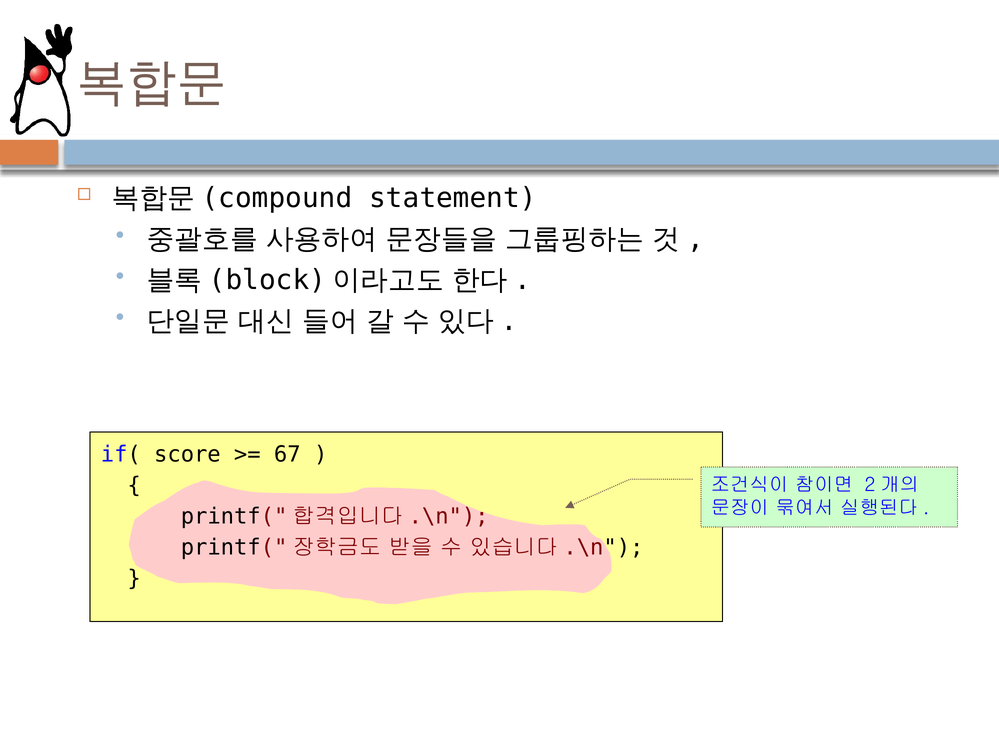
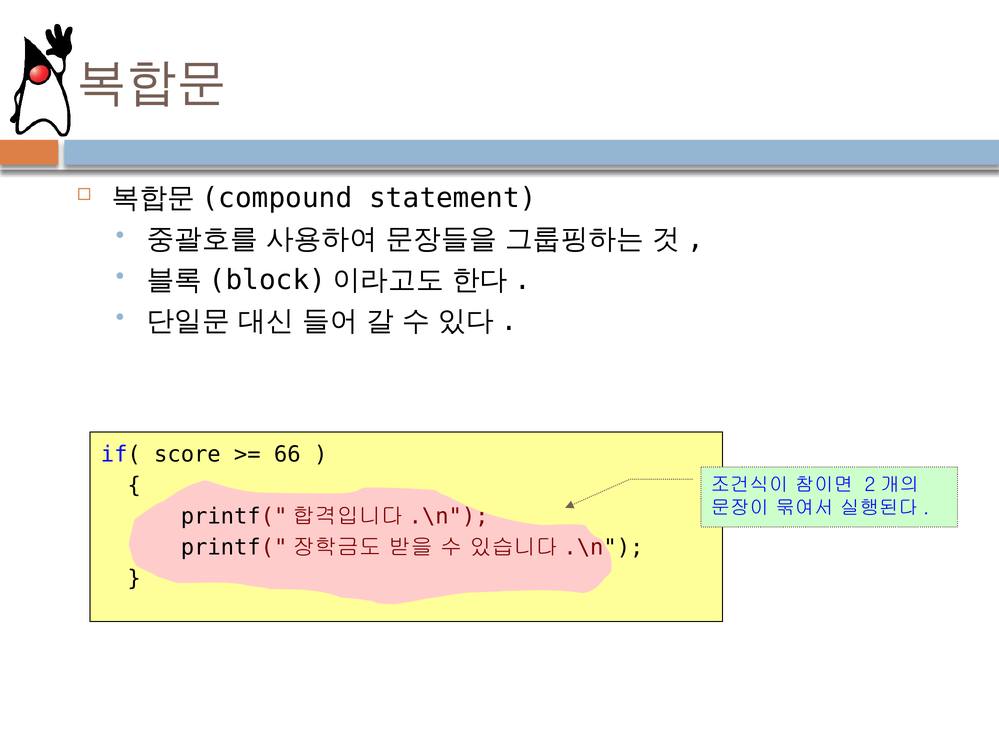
67: 67 -> 66
